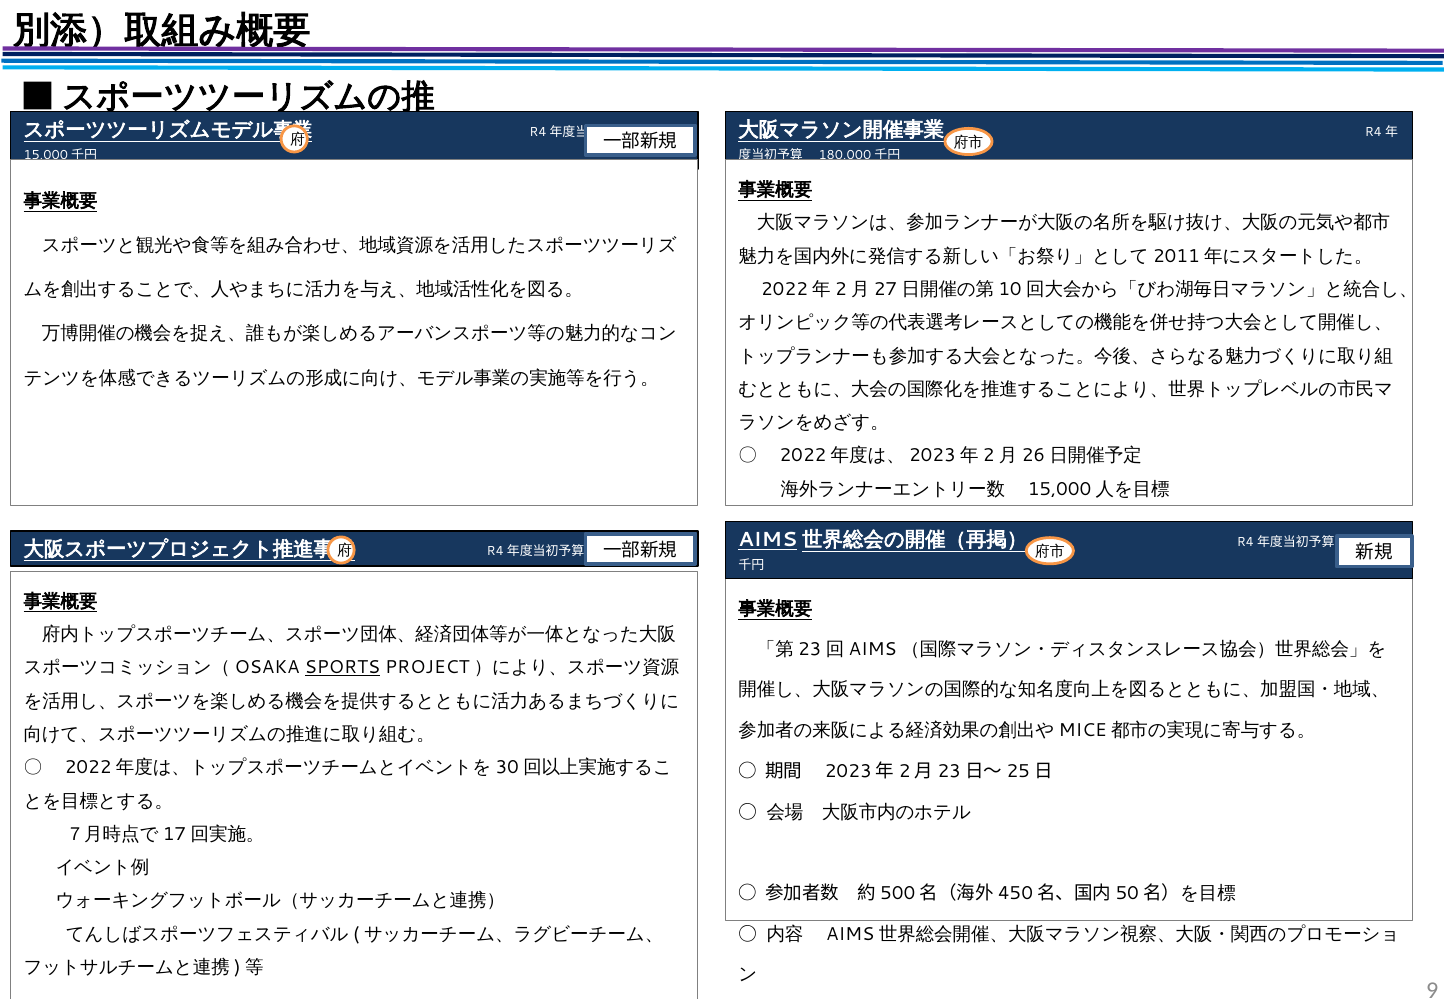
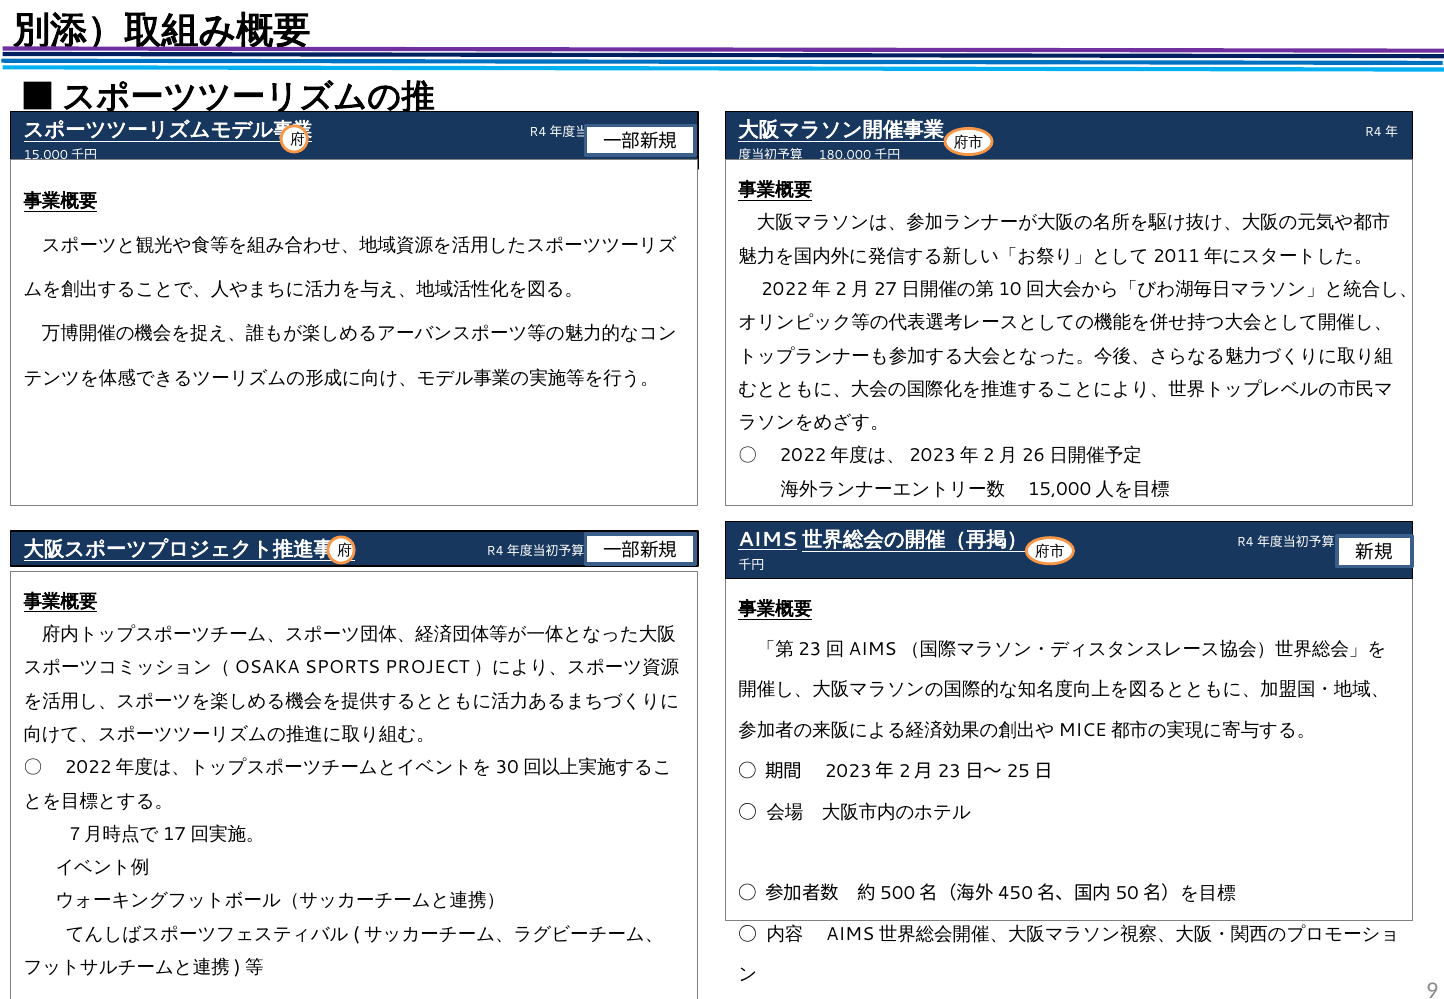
SPORTS underline: present -> none
